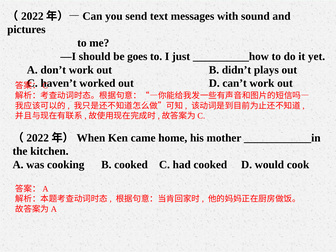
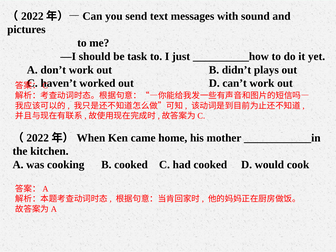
goes: goes -> task
